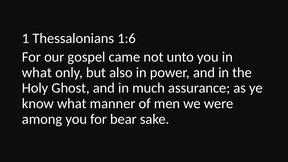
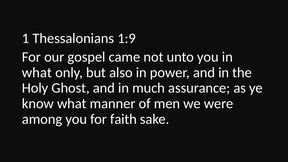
1:6: 1:6 -> 1:9
bear: bear -> faith
